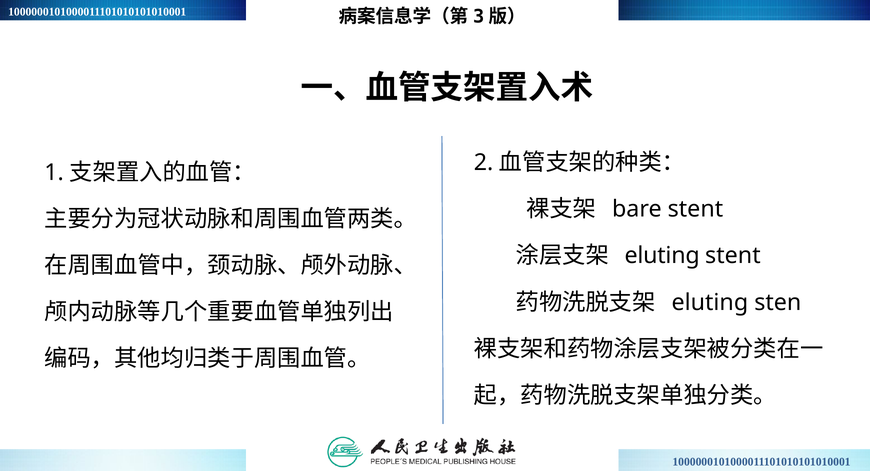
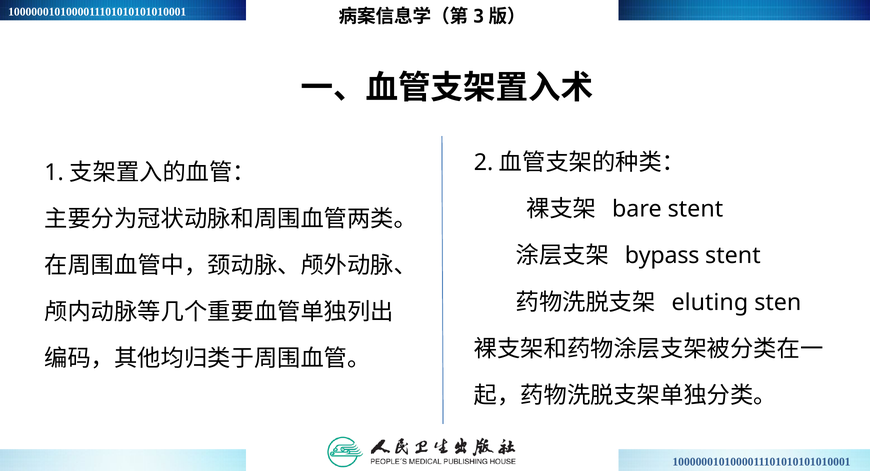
eluting at (662, 256): eluting -> bypass
